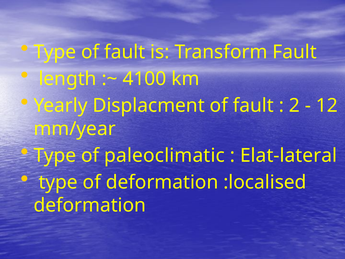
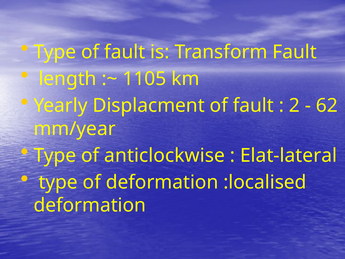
4100: 4100 -> 1105
12: 12 -> 62
paleoclimatic: paleoclimatic -> anticlockwise
